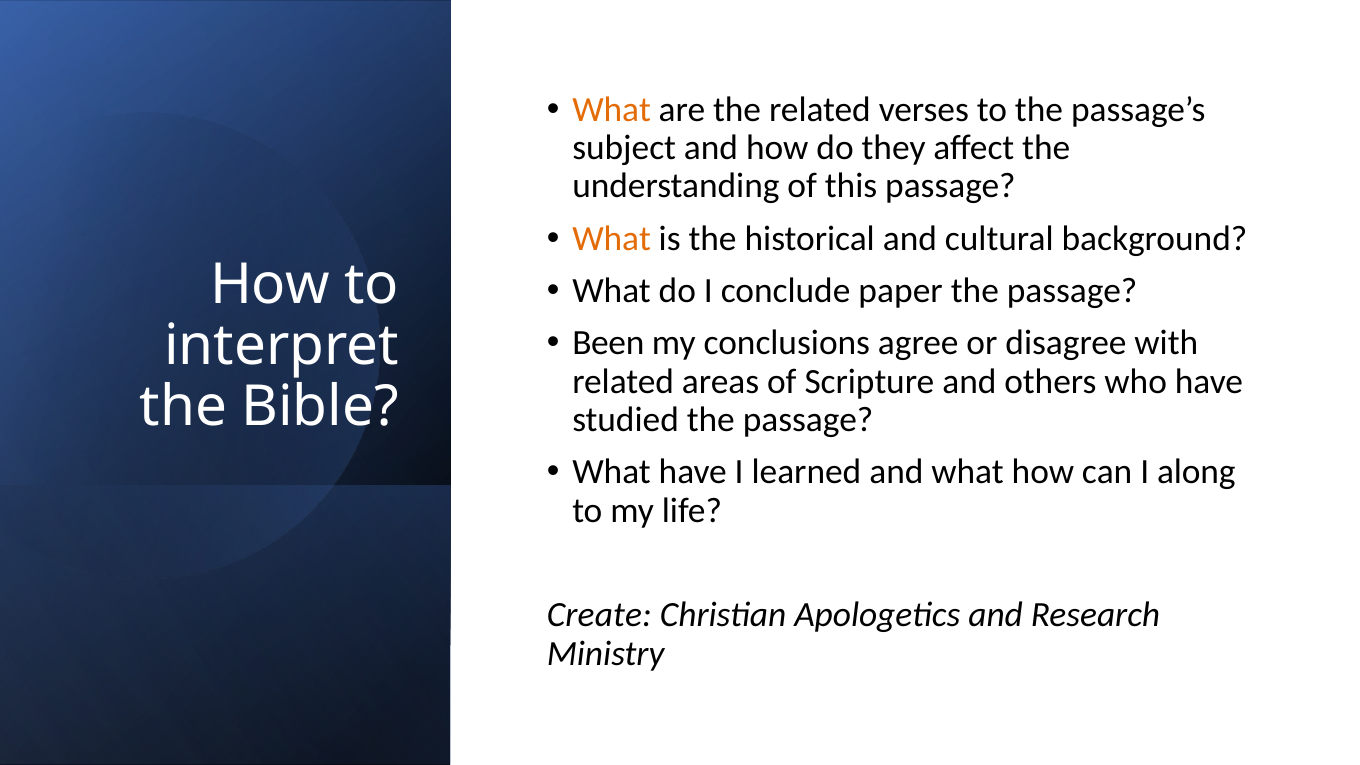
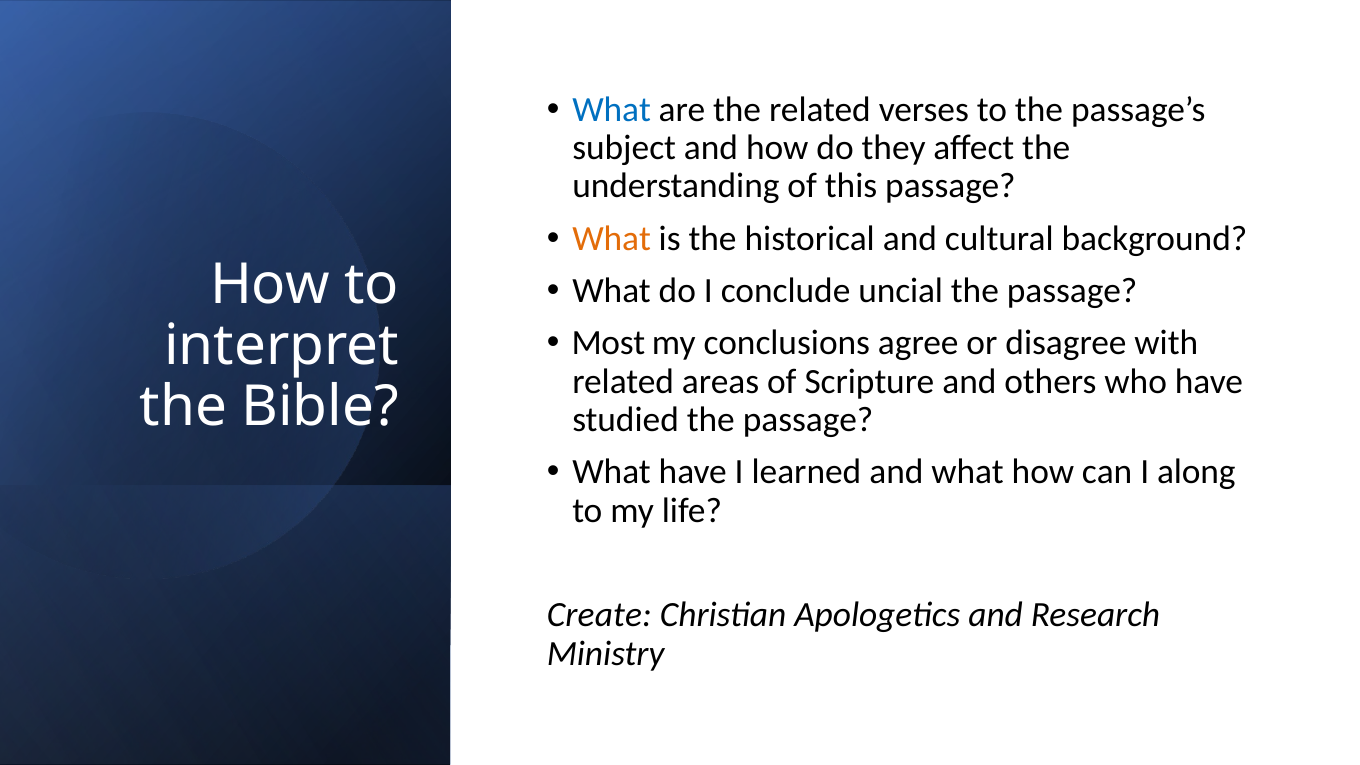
What at (612, 110) colour: orange -> blue
paper: paper -> uncial
Been: Been -> Most
